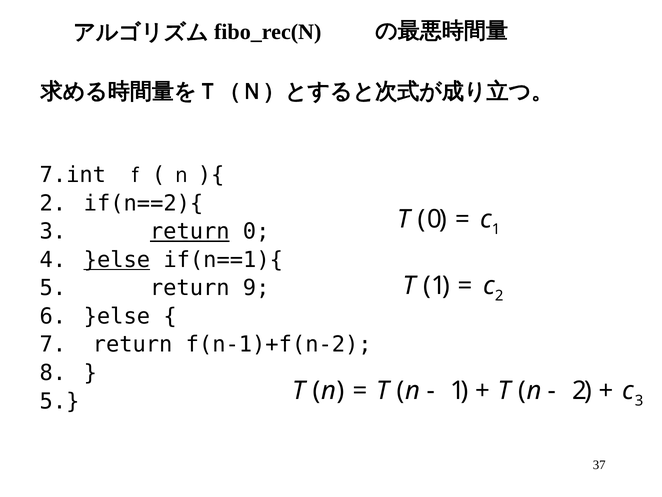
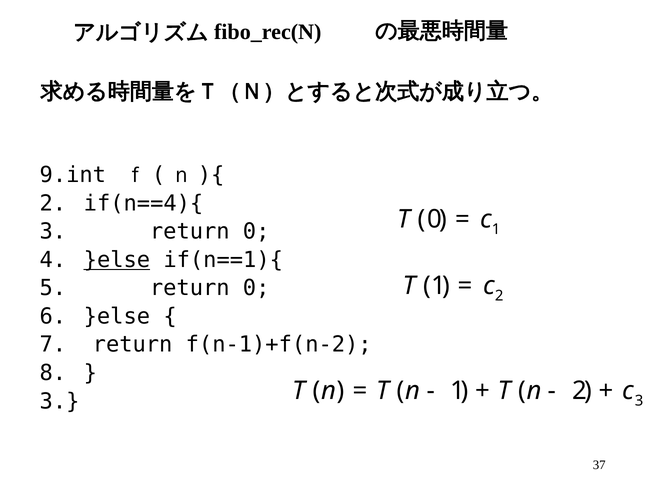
7.int: 7.int -> 9.int
if(n==2){: if(n==2){ -> if(n==4){
return at (190, 231) underline: present -> none
5 return 9: 9 -> 0
5 at (60, 401): 5 -> 3
